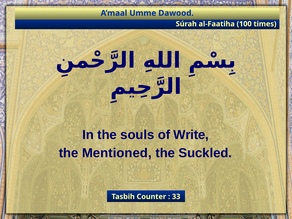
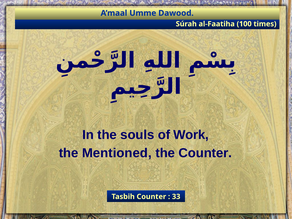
Write: Write -> Work
the Suckled: Suckled -> Counter
